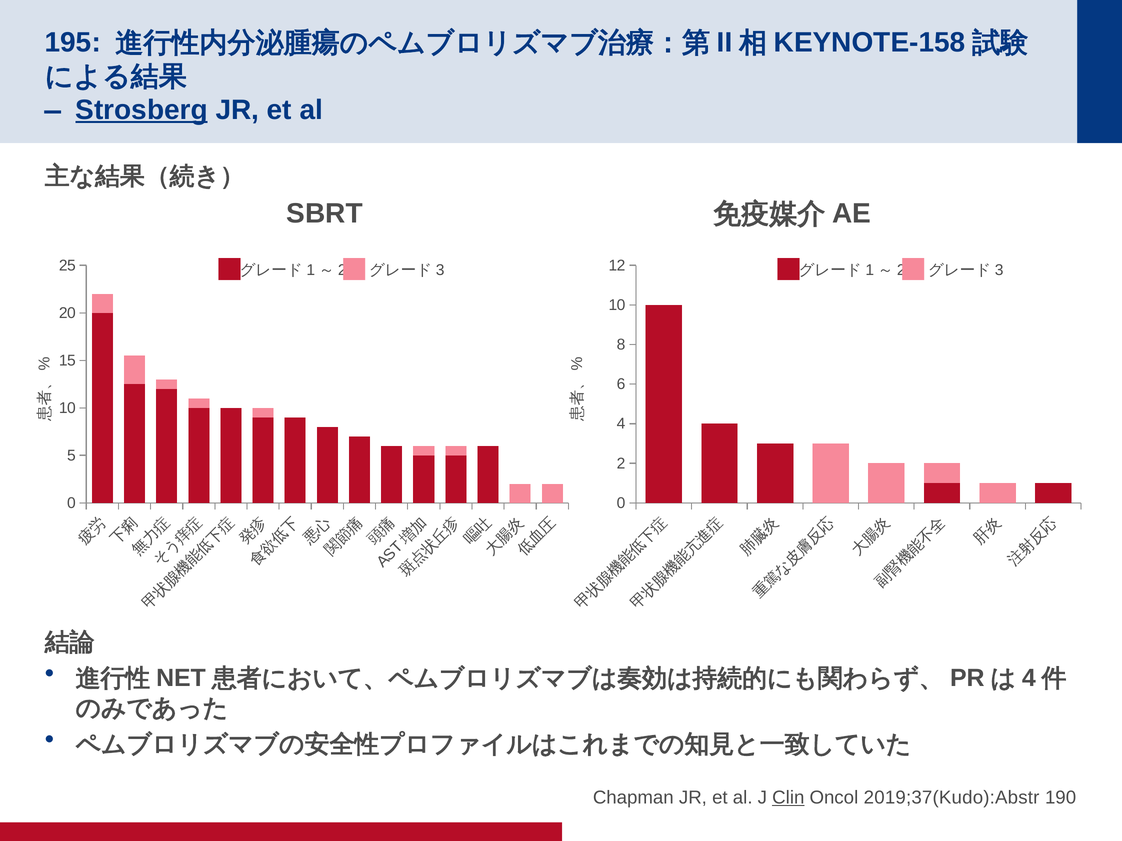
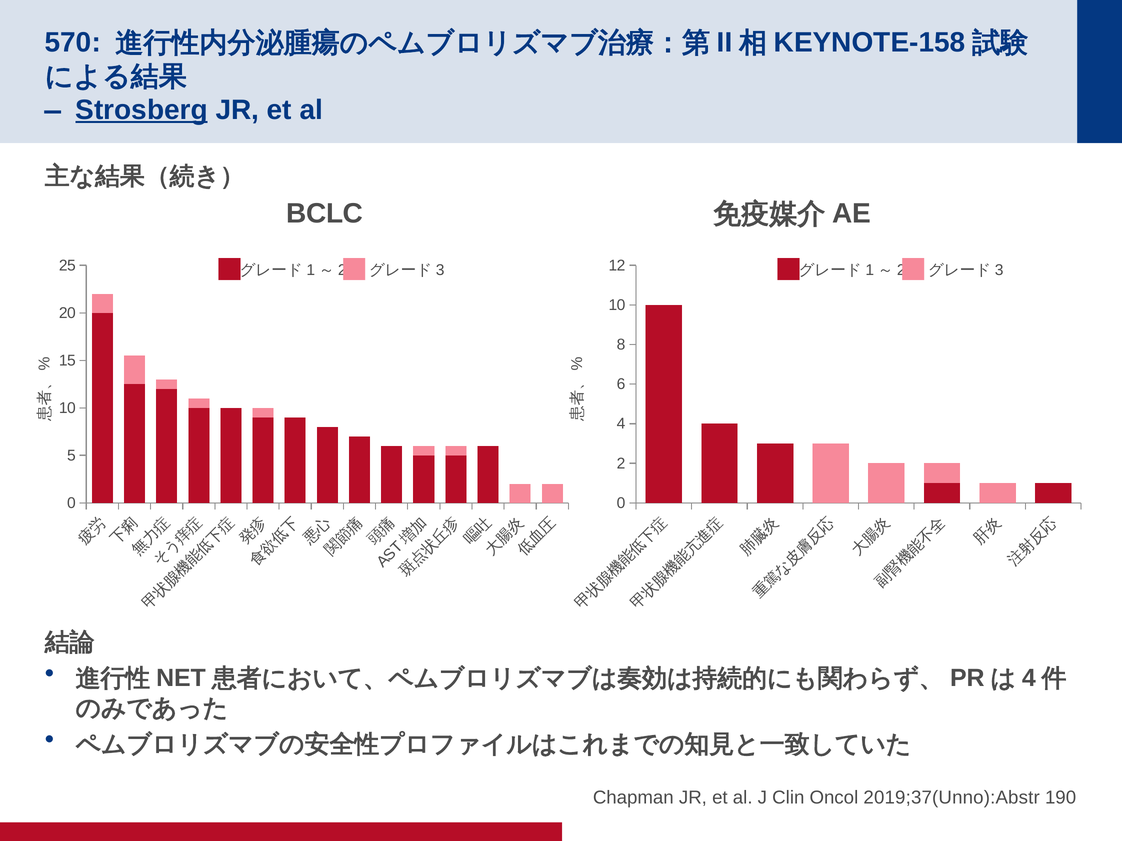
195: 195 -> 570
SBRT: SBRT -> BCLC
Clin underline: present -> none
2019;37(Kudo):Abstr: 2019;37(Kudo):Abstr -> 2019;37(Unno):Abstr
